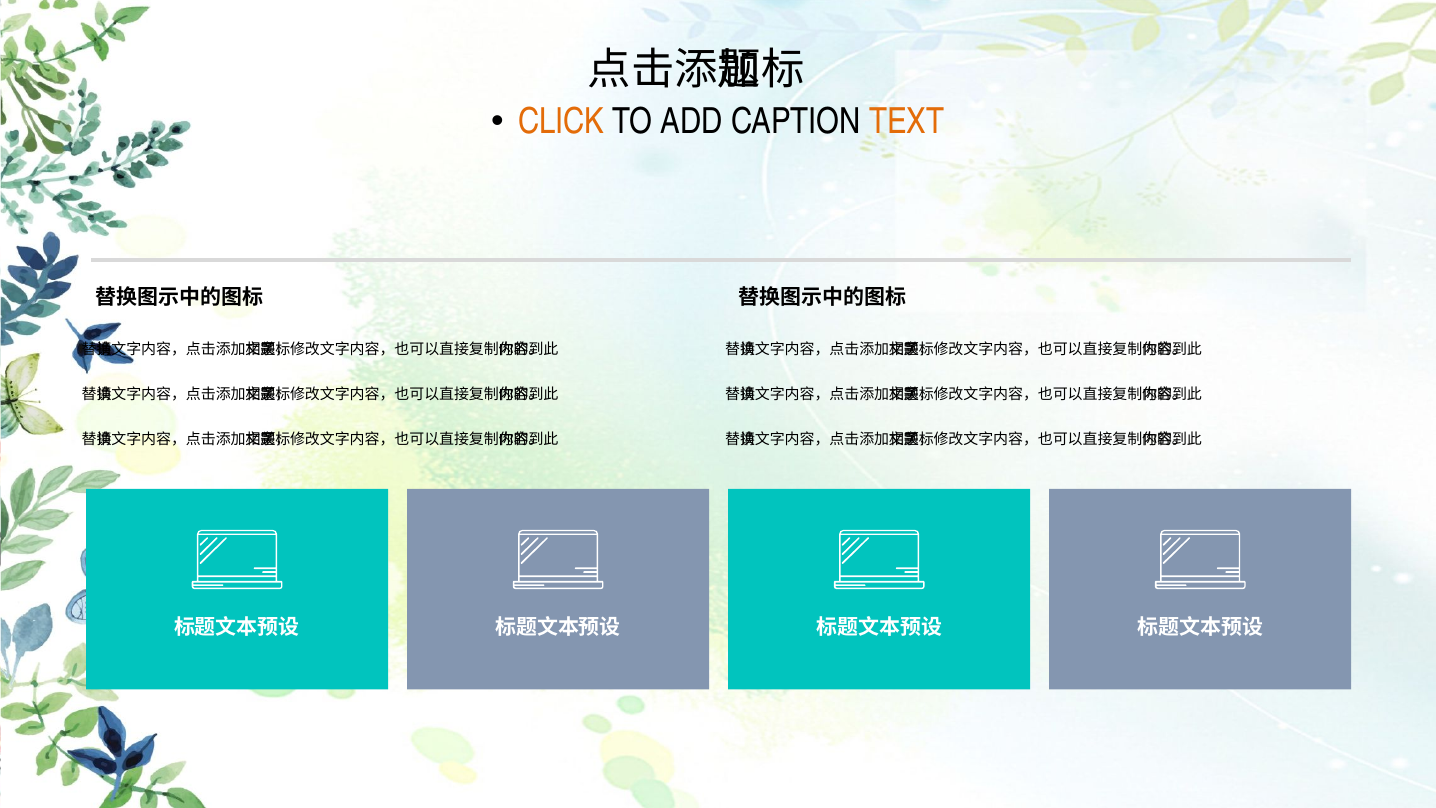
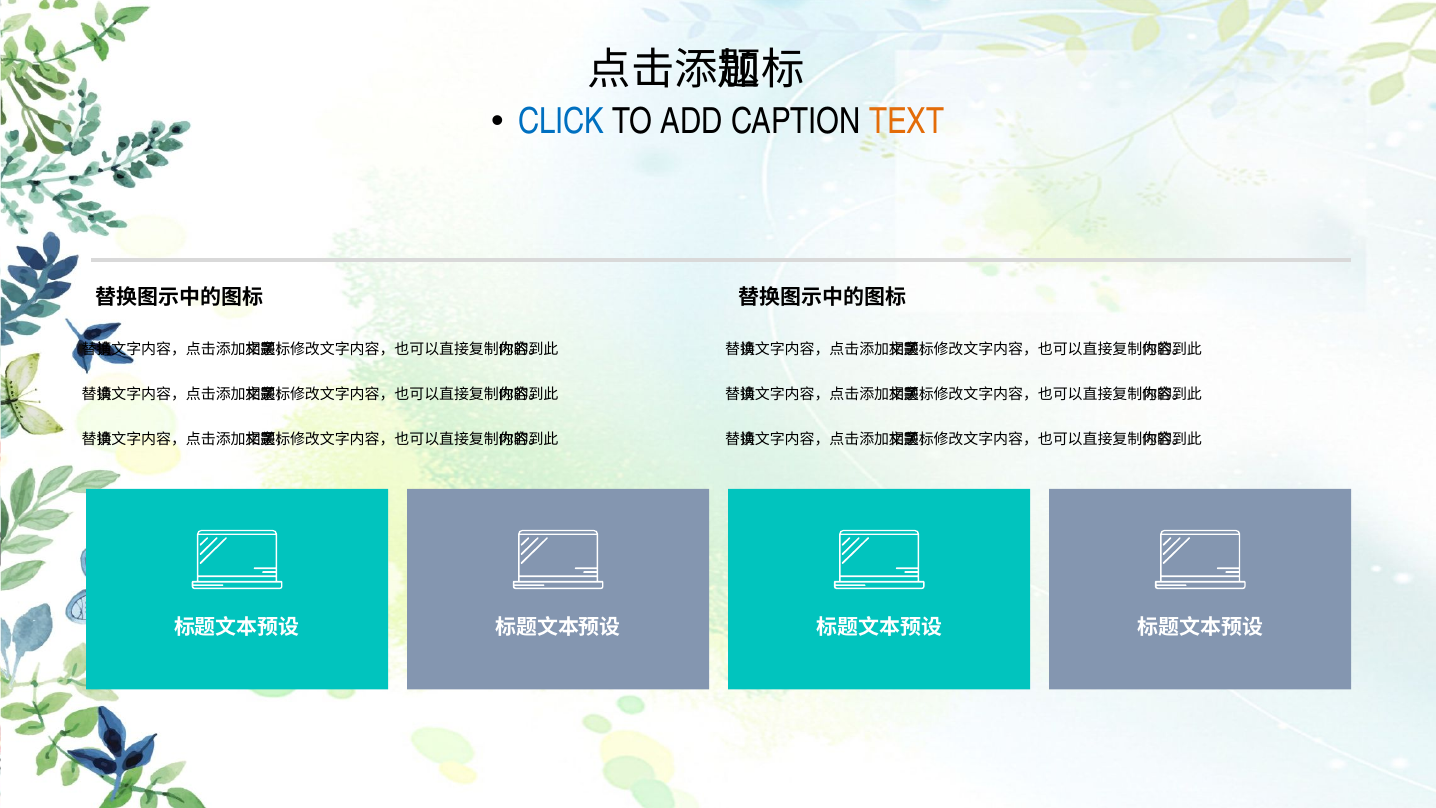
CLICK colour: orange -> blue
